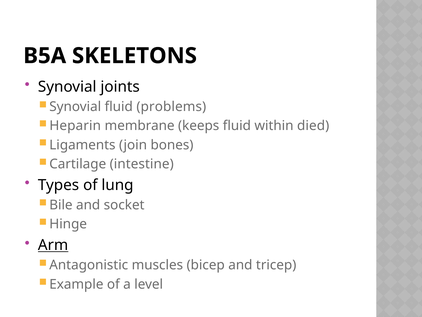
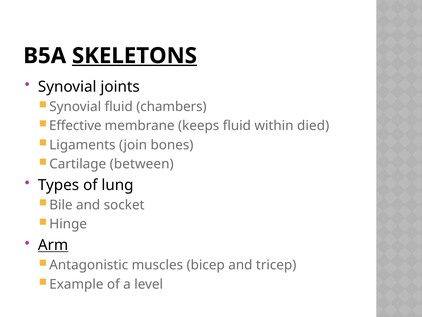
SKELETONS underline: none -> present
problems: problems -> chambers
Heparin: Heparin -> Effective
intestine: intestine -> between
